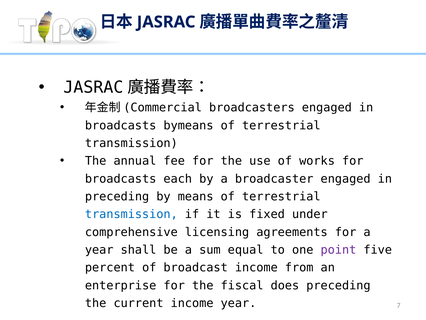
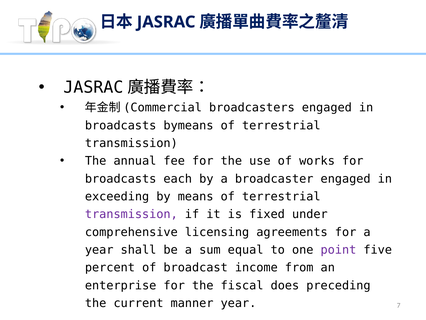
preceding at (117, 196): preceding -> exceeding
transmission at (131, 214) colour: blue -> purple
current income: income -> manner
